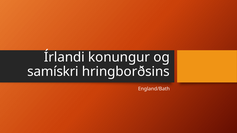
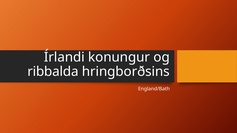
samískri: samískri -> ribbalda
